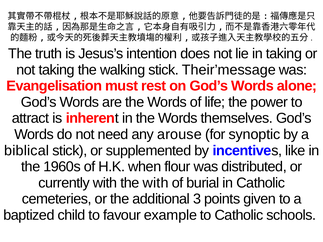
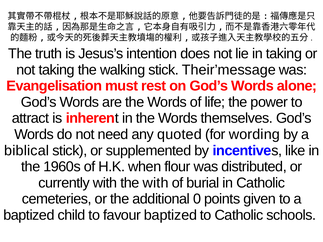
arouse: arouse -> quoted
synoptic: synoptic -> wording
3: 3 -> 0
favour example: example -> baptized
